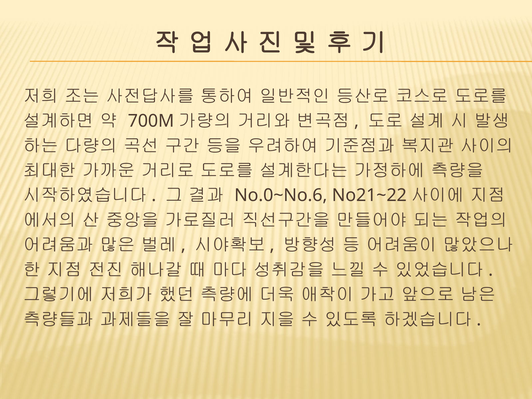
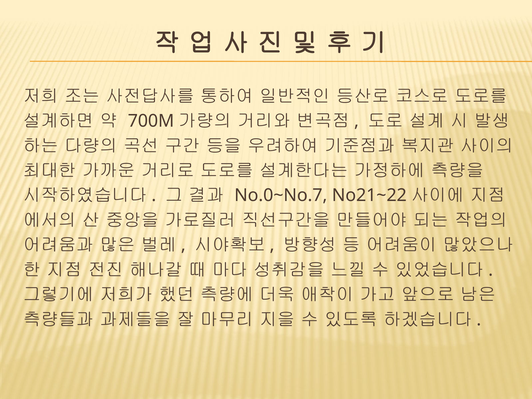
No.0~No.6: No.0~No.6 -> No.0~No.7
